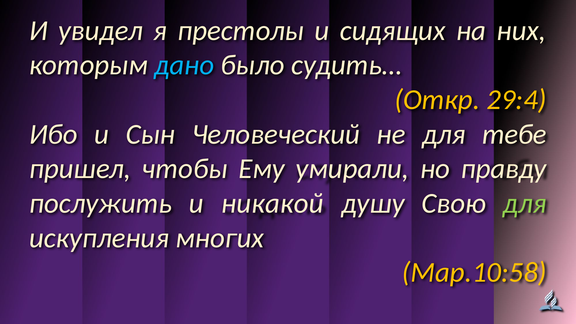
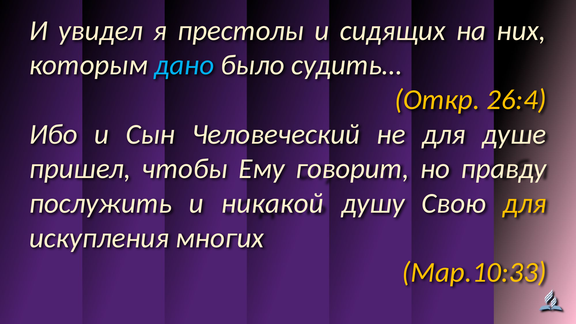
29:4: 29:4 -> 26:4
тебе: тебе -> душе
умирали: умирали -> говорит
для at (525, 203) colour: light green -> yellow
Мар.10:58: Мар.10:58 -> Мар.10:33
